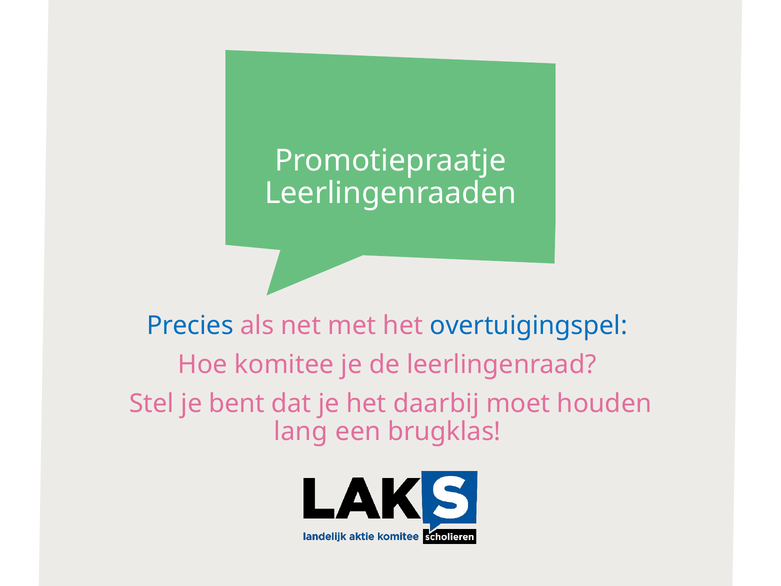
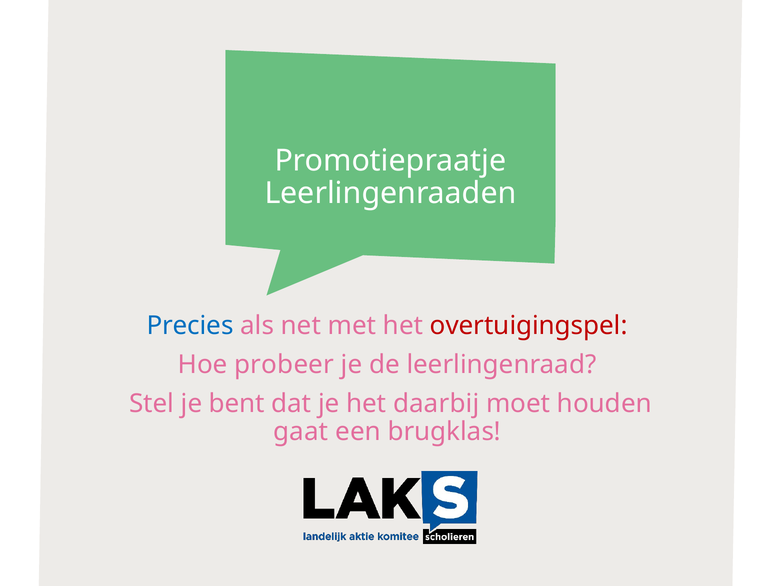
overtuigingspel colour: blue -> red
komitee: komitee -> probeer
lang: lang -> gaat
